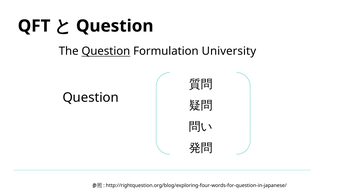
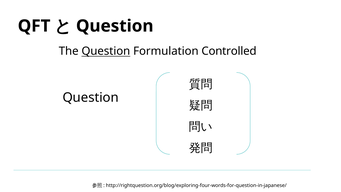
University: University -> Controlled
